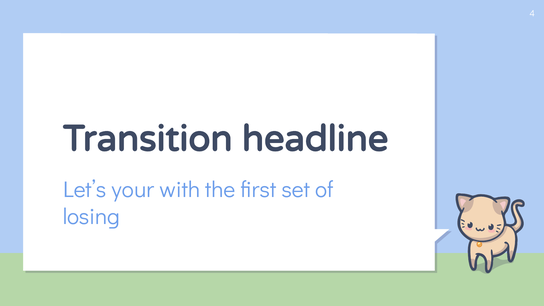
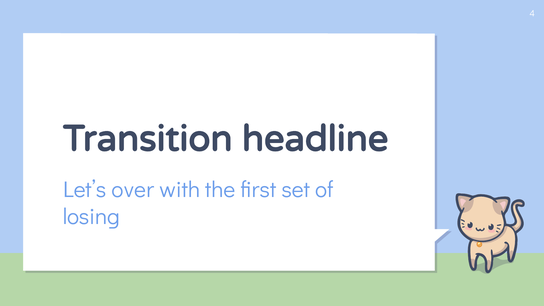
your: your -> over
